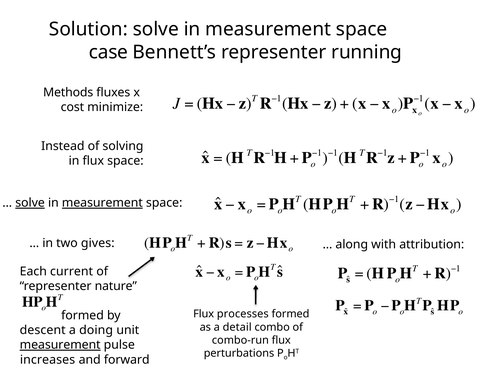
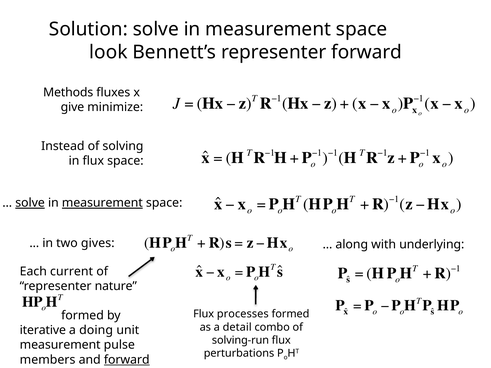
case: case -> look
representer running: running -> forward
cost: cost -> give
attribution: attribution -> underlying
descent: descent -> iterative
combo-run: combo-run -> solving-run
measurement at (60, 345) underline: present -> none
increases: increases -> members
forward at (127, 360) underline: none -> present
